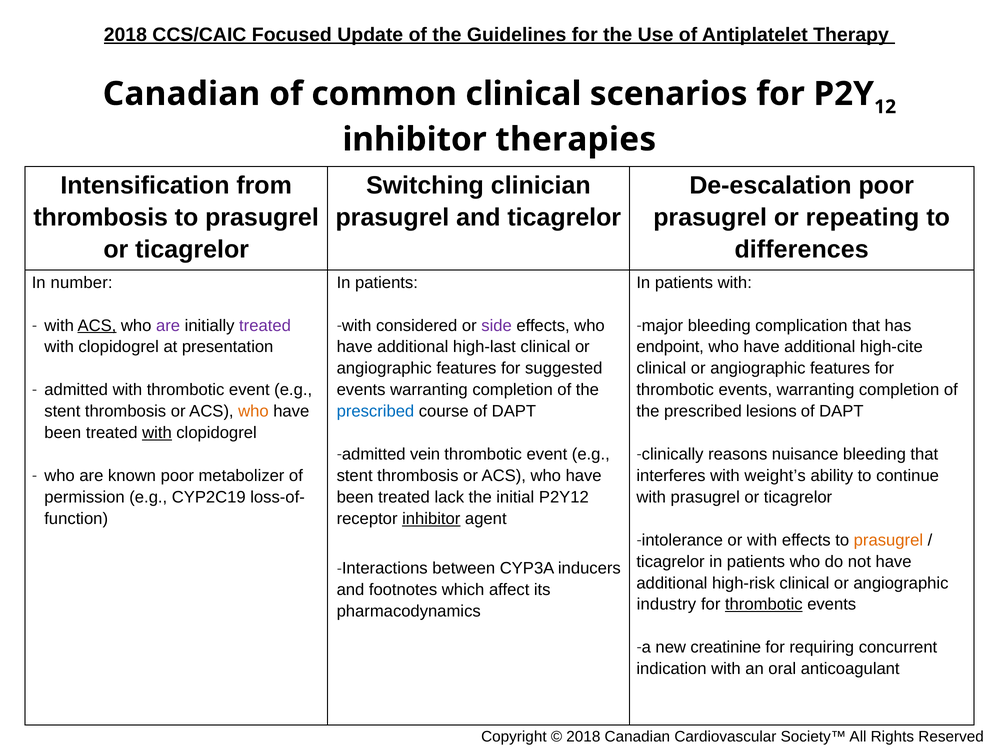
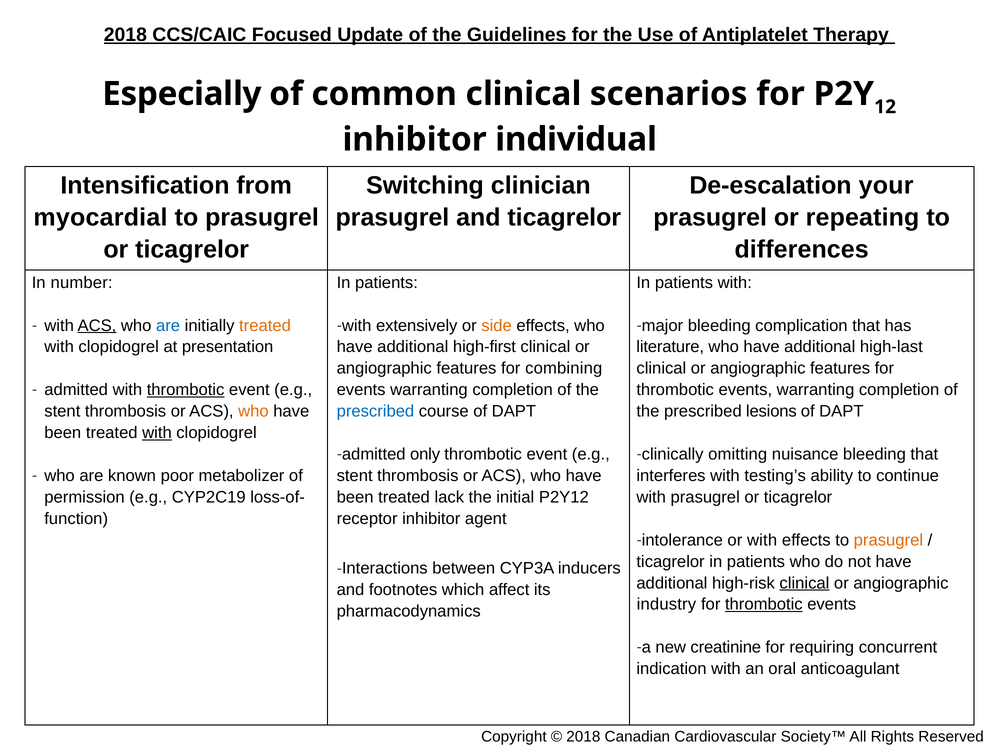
Canadian at (182, 94): Canadian -> Especially
therapies: therapies -> individual
De-escalation poor: poor -> your
thrombosis at (101, 217): thrombosis -> myocardial
considered: considered -> extensively
side colour: purple -> orange
are at (168, 325) colour: purple -> blue
treated at (265, 325) colour: purple -> orange
high-last: high-last -> high-first
endpoint: endpoint -> literature
high-cite: high-cite -> high-last
suggested: suggested -> combining
thrombotic at (186, 390) underline: none -> present
vein: vein -> only
reasons: reasons -> omitting
weight’s: weight’s -> testing’s
inhibitor at (431, 518) underline: present -> none
clinical at (804, 582) underline: none -> present
